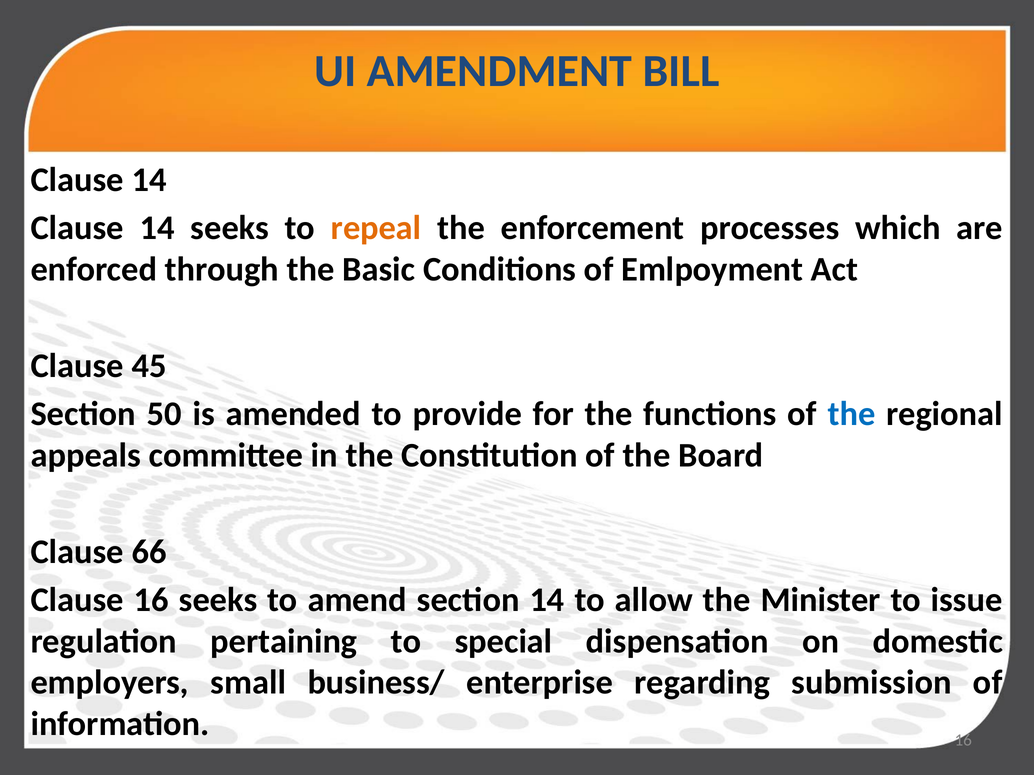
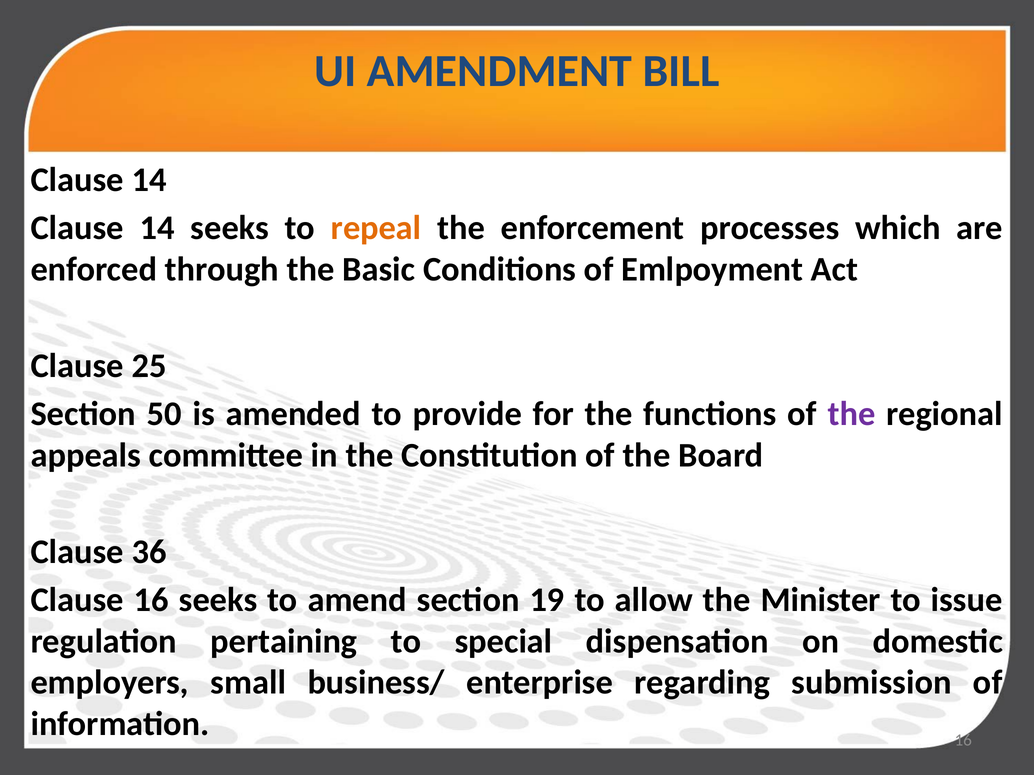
45: 45 -> 25
the at (852, 414) colour: blue -> purple
66: 66 -> 36
section 14: 14 -> 19
